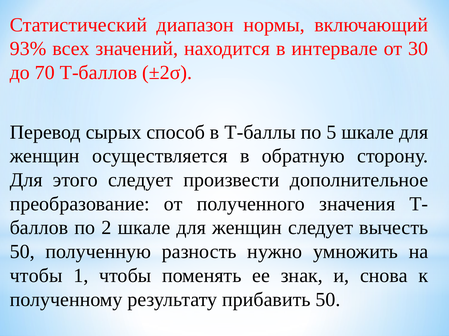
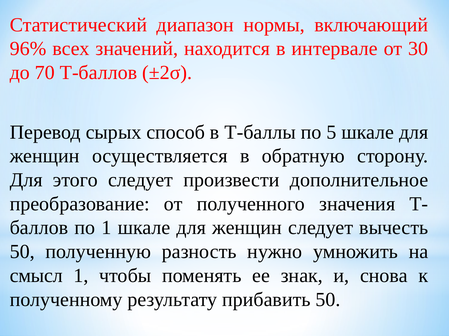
93%: 93% -> 96%
по 2: 2 -> 1
чтобы at (36, 276): чтобы -> смысл
